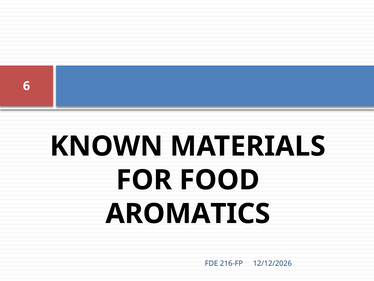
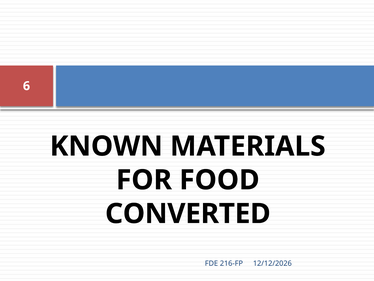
AROMATICS: AROMATICS -> CONVERTED
